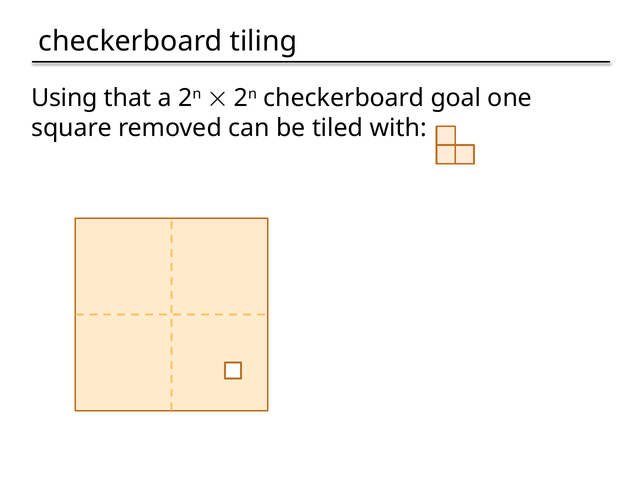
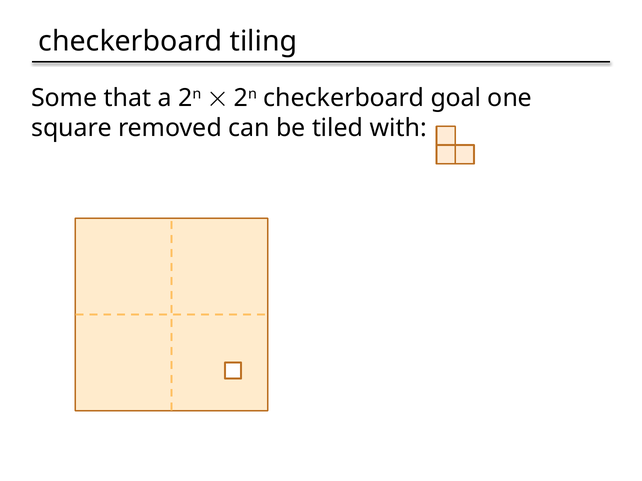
Using: Using -> Some
